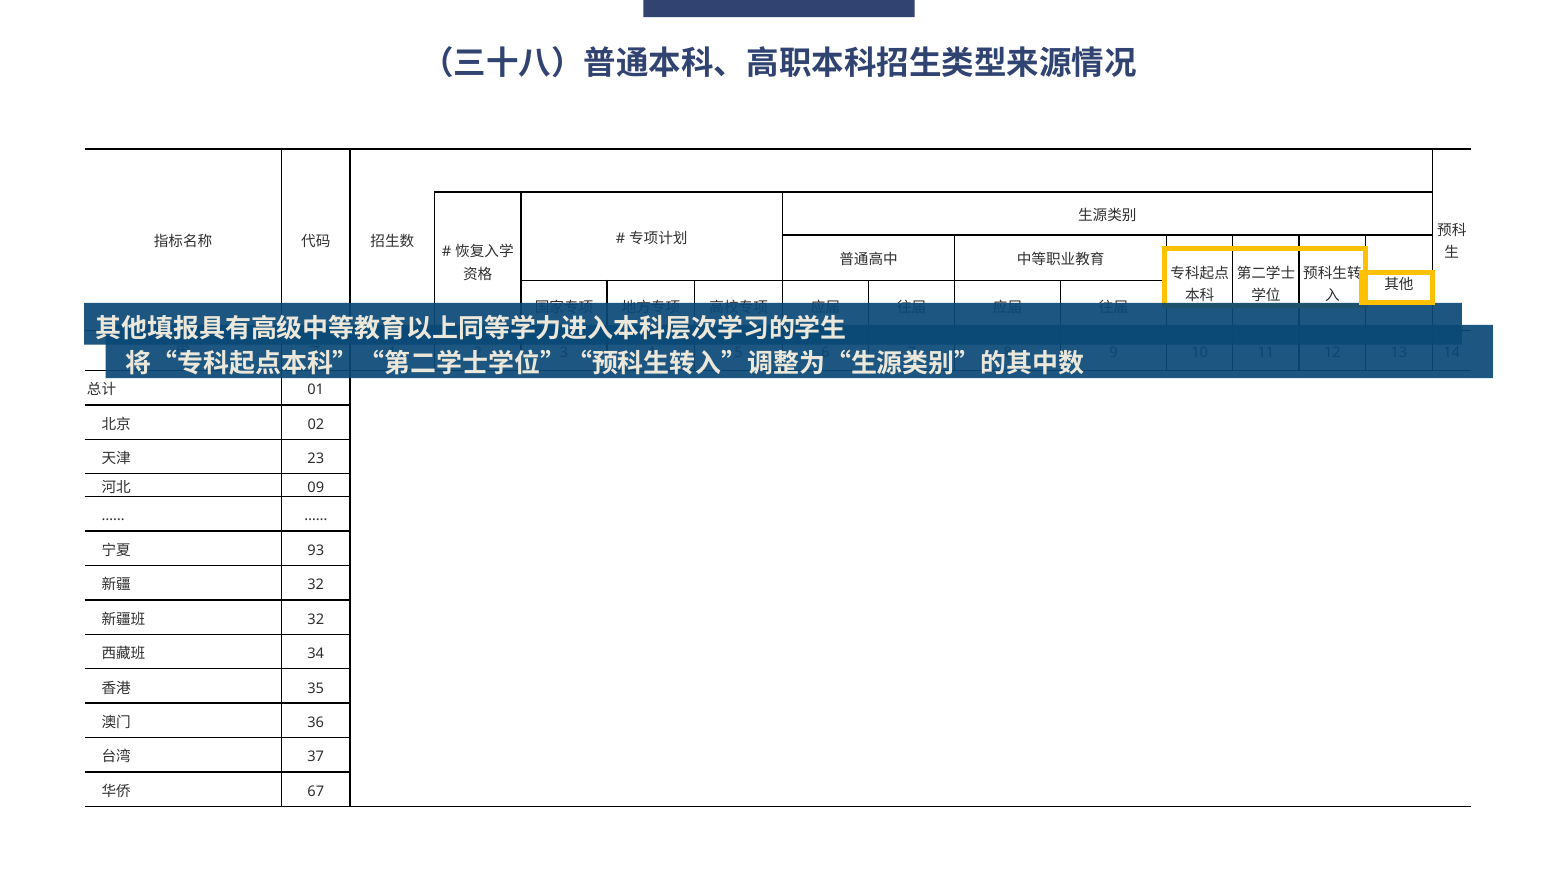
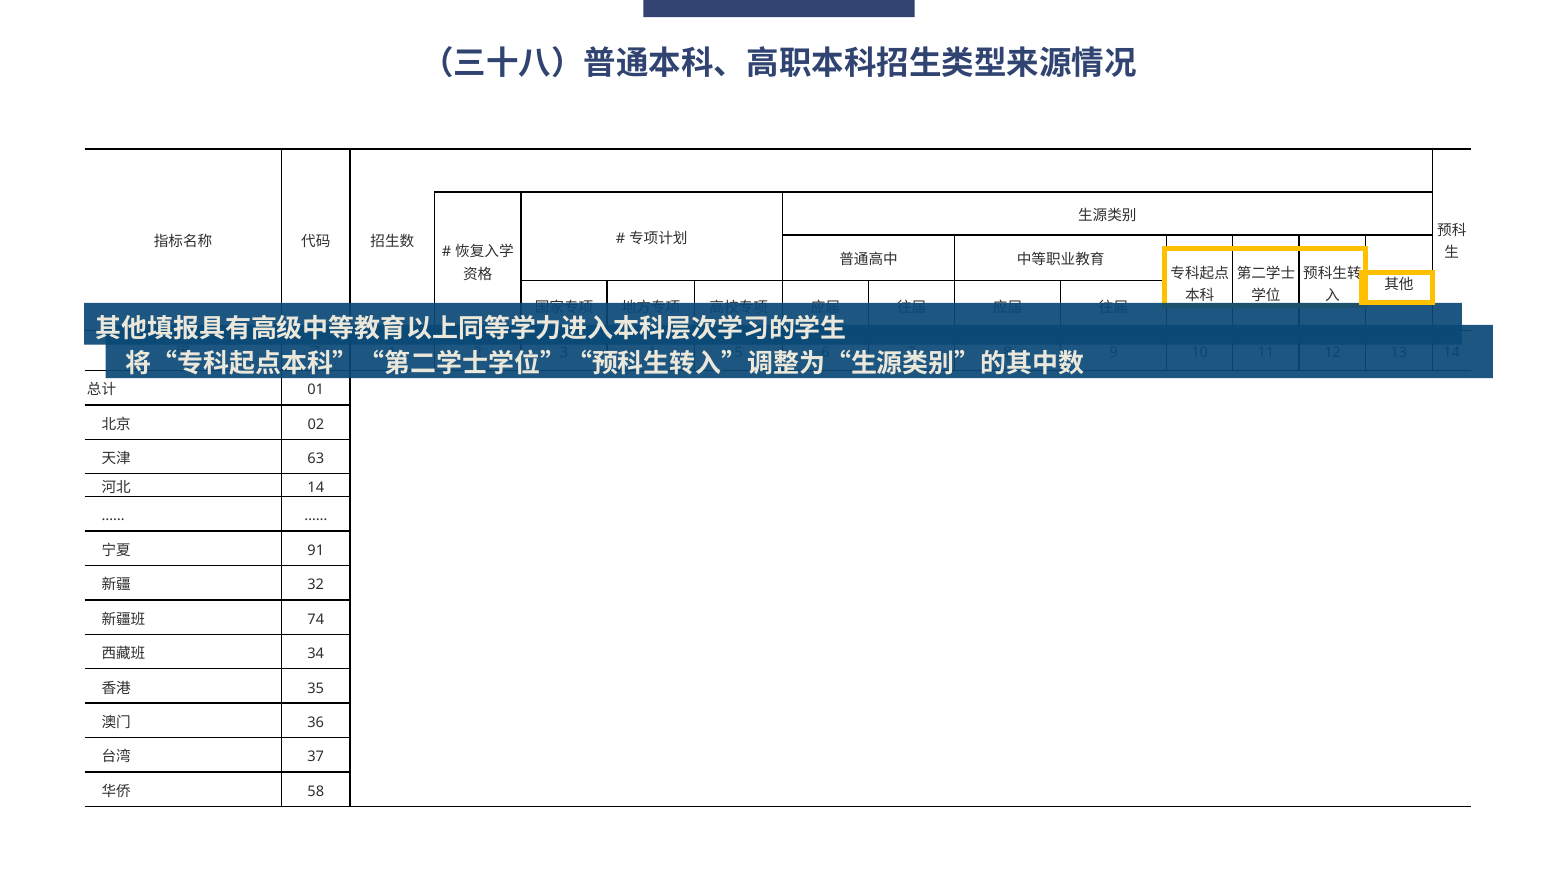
23: 23 -> 63
09 at (316, 487): 09 -> 14
93: 93 -> 91
32 at (316, 619): 32 -> 74
67: 67 -> 58
